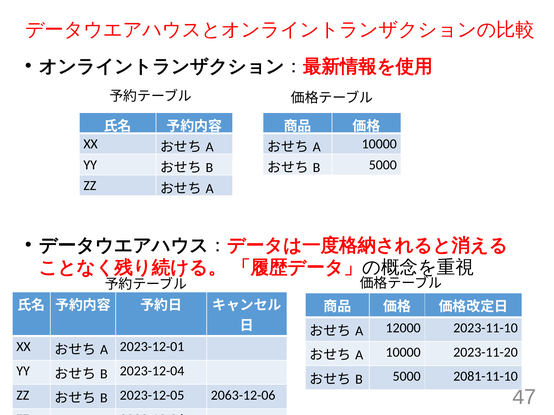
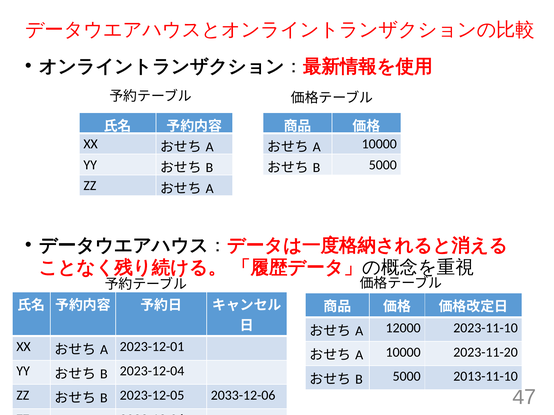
2081-11-10: 2081-11-10 -> 2013-11-10
2063-12-06: 2063-12-06 -> 2033-12-06
